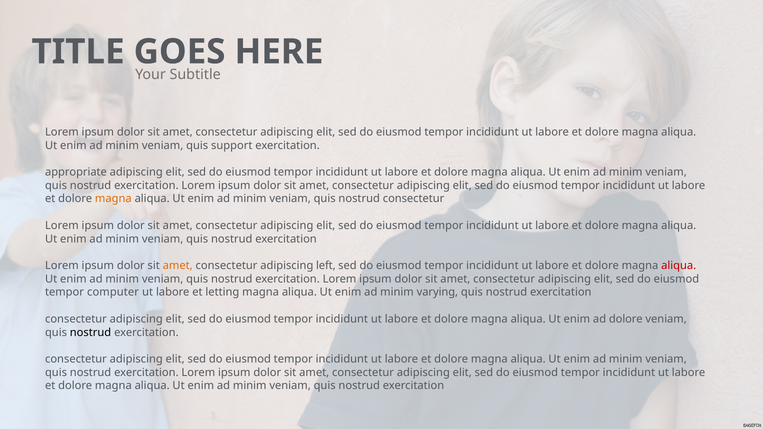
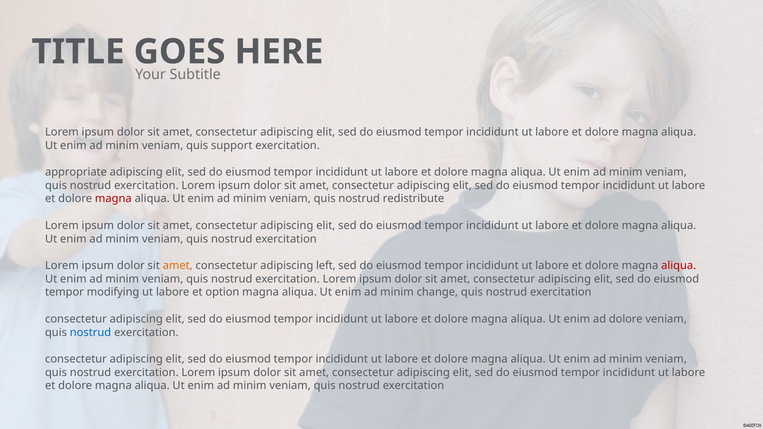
magna at (113, 199) colour: orange -> red
nostrud consectetur: consectetur -> redistribute
computer: computer -> modifying
letting: letting -> option
varying: varying -> change
nostrud at (91, 333) colour: black -> blue
